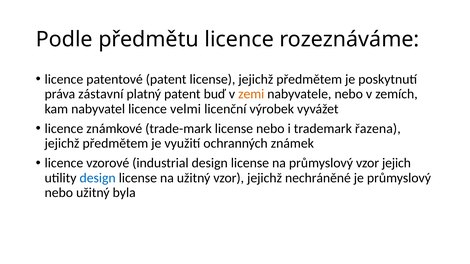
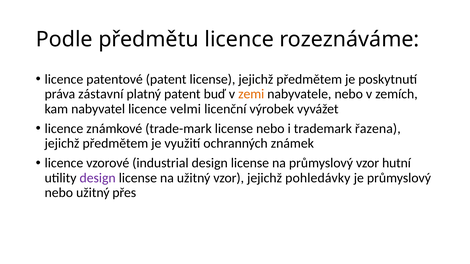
jejich: jejich -> hutní
design at (98, 178) colour: blue -> purple
nechráněné: nechráněné -> pohledávky
byla: byla -> přes
